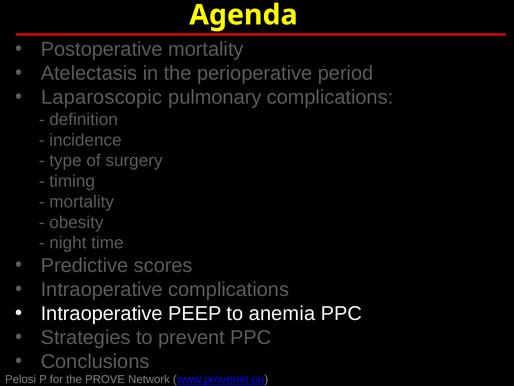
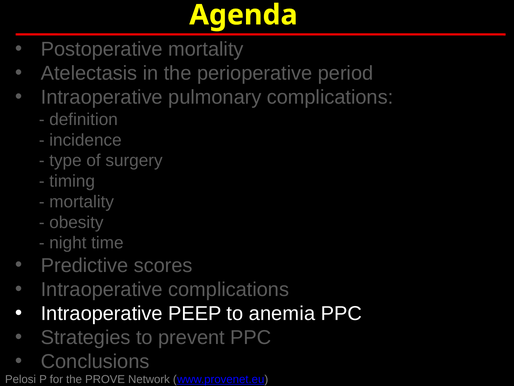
Laparoscopic at (102, 97): Laparoscopic -> Intraoperative
